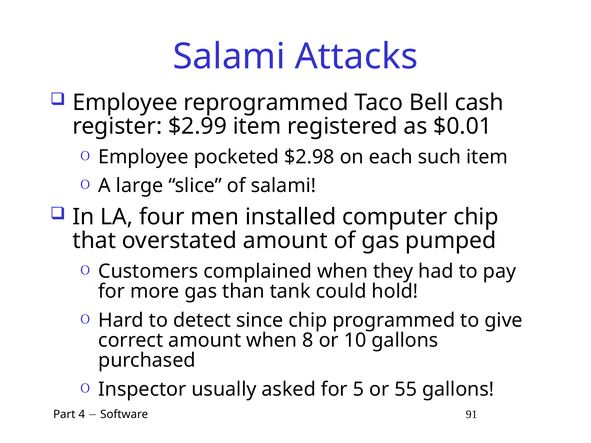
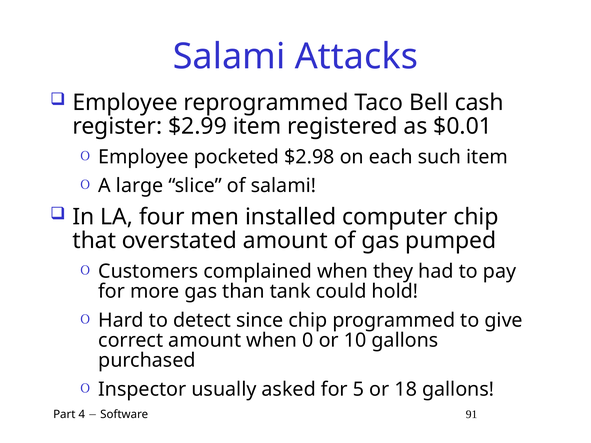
8: 8 -> 0
55: 55 -> 18
